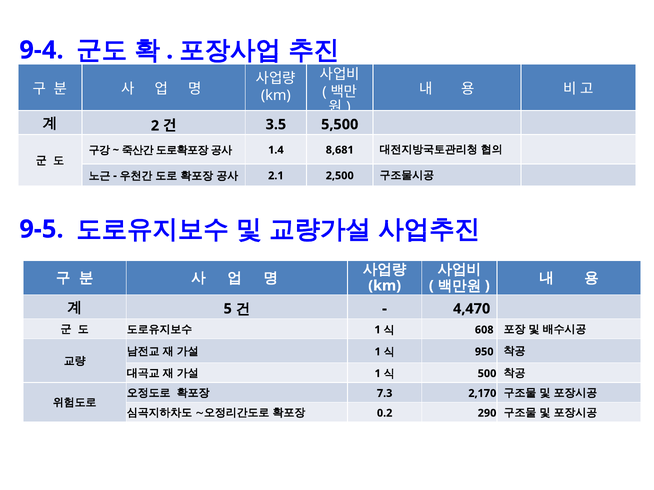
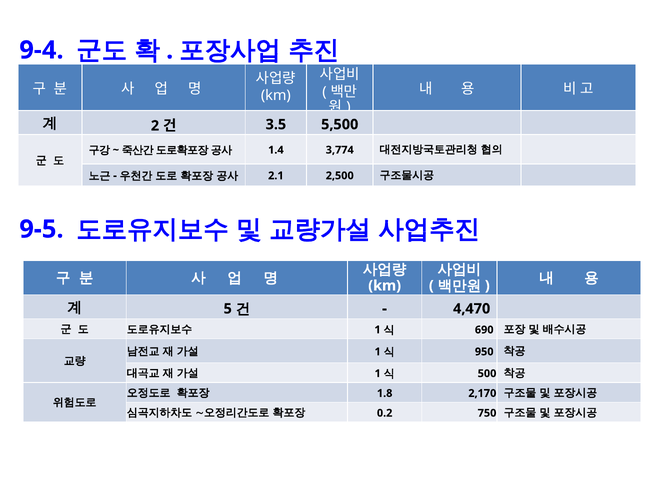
8,681: 8,681 -> 3,774
608: 608 -> 690
7.3: 7.3 -> 1.8
290: 290 -> 750
